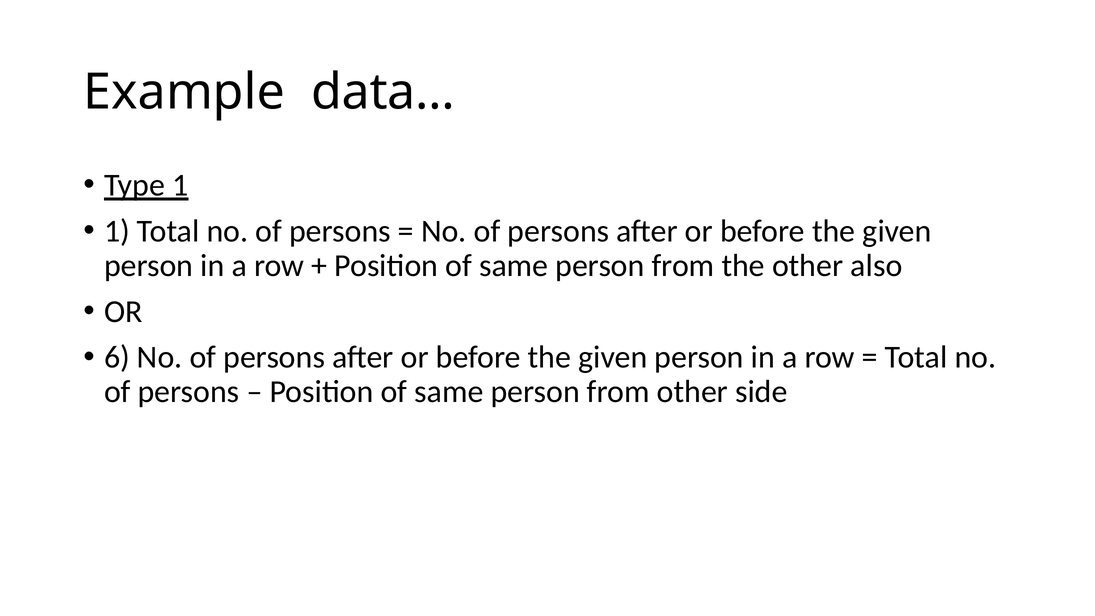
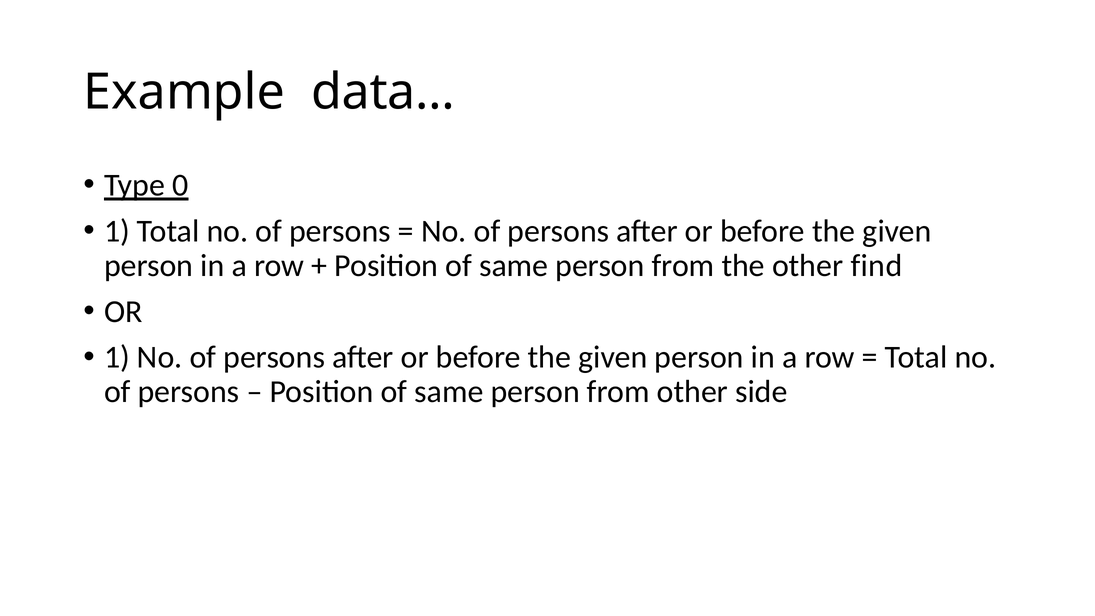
Type 1: 1 -> 0
also: also -> find
6 at (117, 357): 6 -> 1
